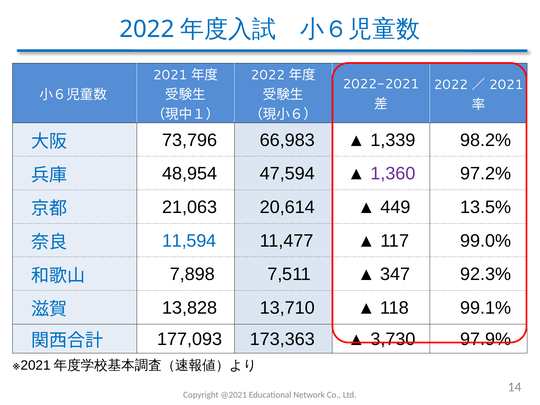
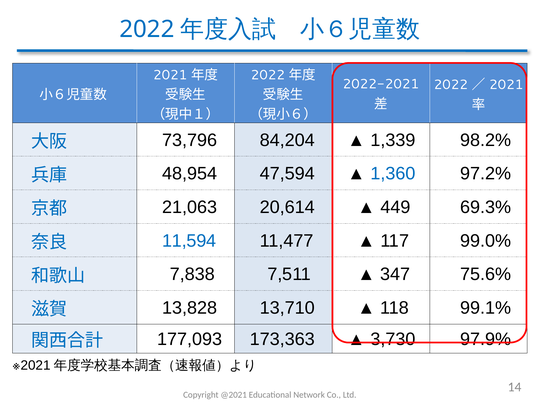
66,983: 66,983 -> 84,204
1,360 colour: purple -> blue
13.5%: 13.5% -> 69.3%
7,898: 7,898 -> 7,838
92.3%: 92.3% -> 75.6%
